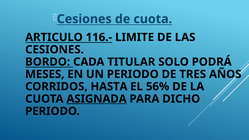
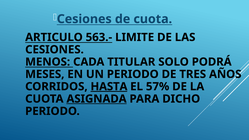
116.-: 116.- -> 563.-
BORDO: BORDO -> MENOS
HASTA underline: none -> present
56%: 56% -> 57%
